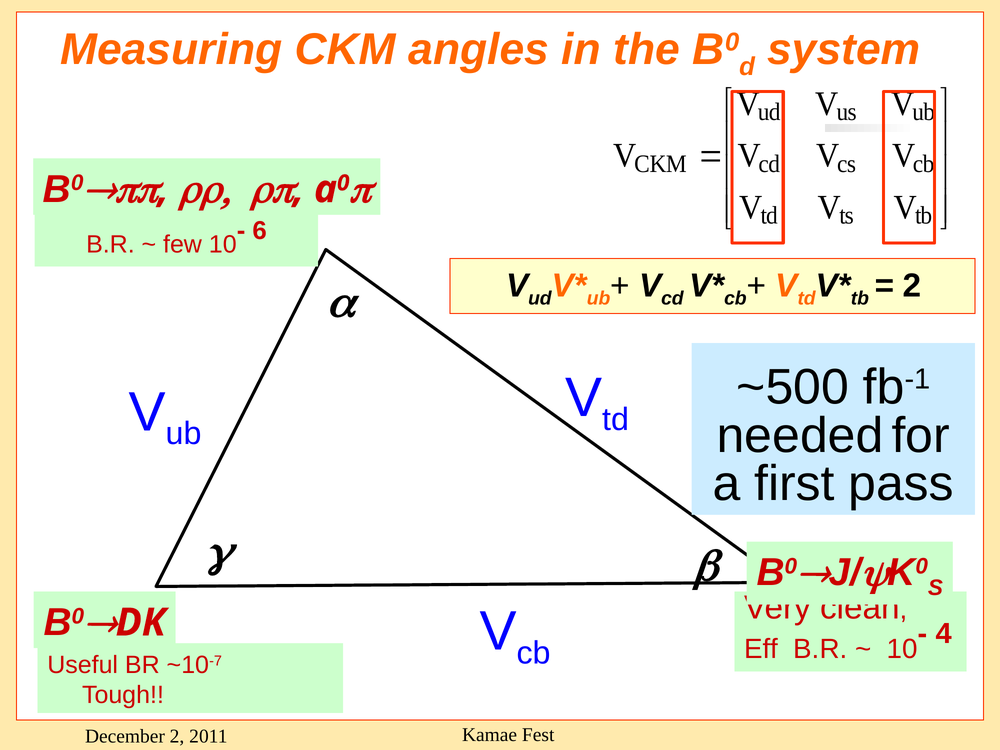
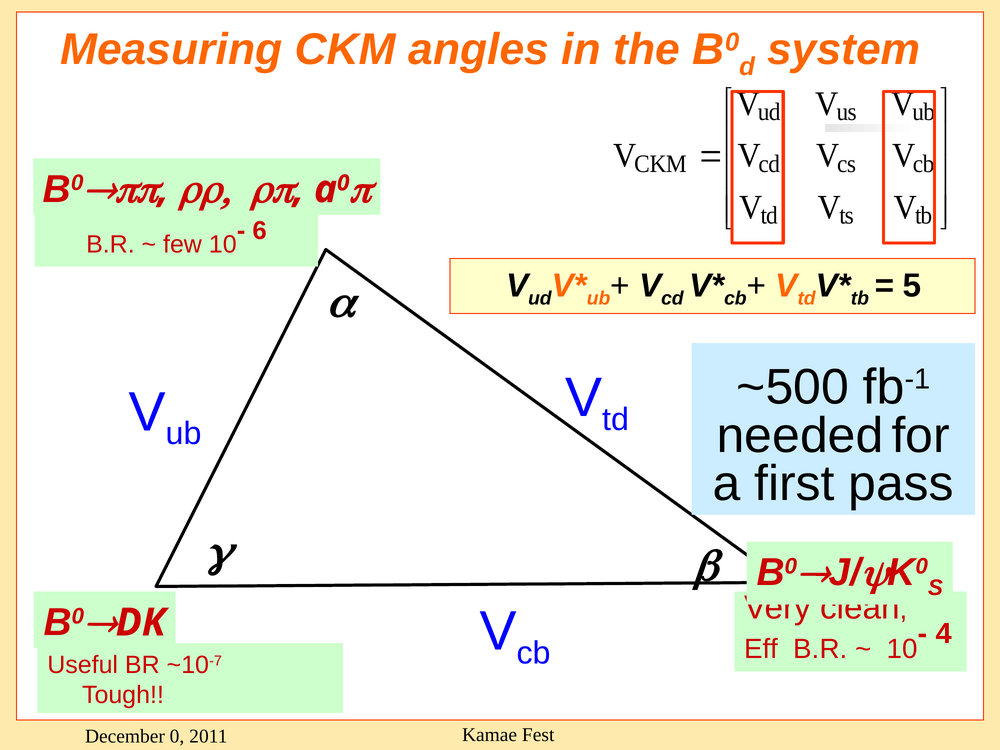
2 at (912, 286): 2 -> 5
December 2: 2 -> 0
